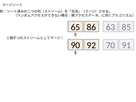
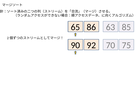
91: 91 -> 75
